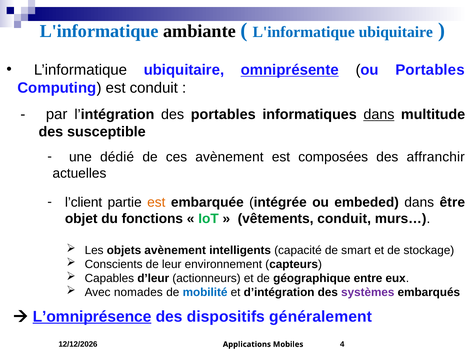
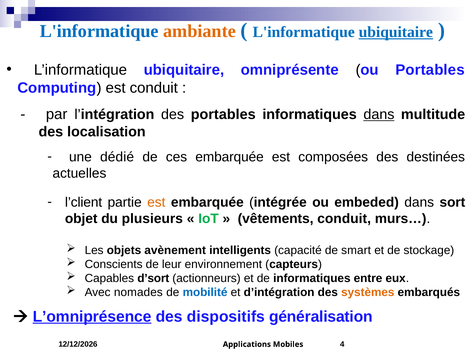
ambiante colour: black -> orange
ubiquitaire at (396, 32) underline: none -> present
omniprésente underline: present -> none
susceptible: susceptible -> localisation
ces avènement: avènement -> embarquée
affranchir: affranchir -> destinées
être: être -> sort
fonctions: fonctions -> plusieurs
d’leur: d’leur -> d’sort
de géographique: géographique -> informatiques
systèmes colour: purple -> orange
généralement: généralement -> généralisation
